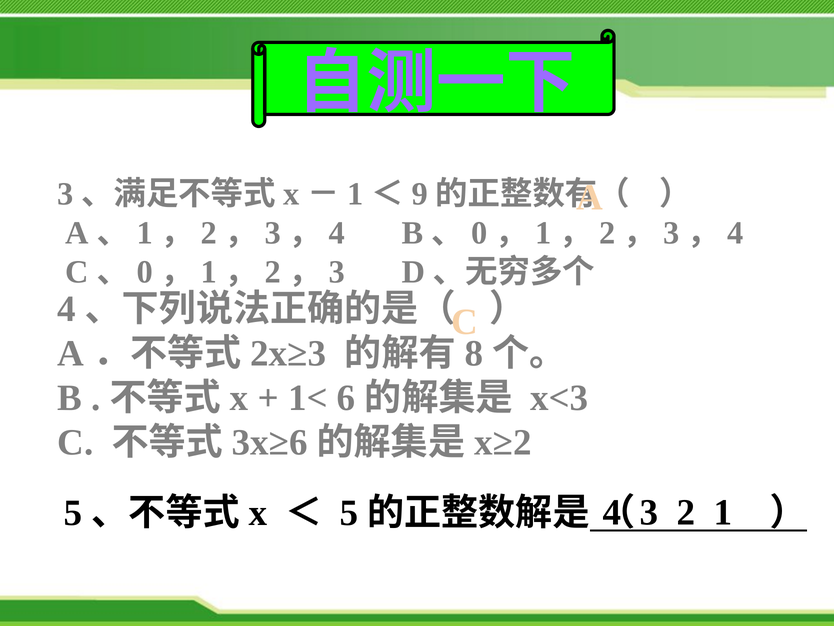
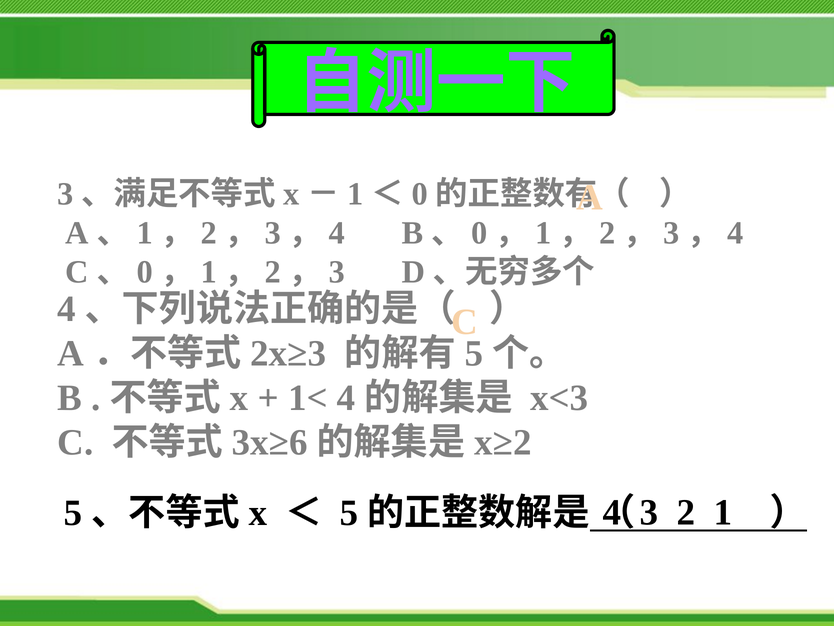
9 at (420, 194): 9 -> 0
8 at (474, 353): 8 -> 5
1< 6: 6 -> 4
